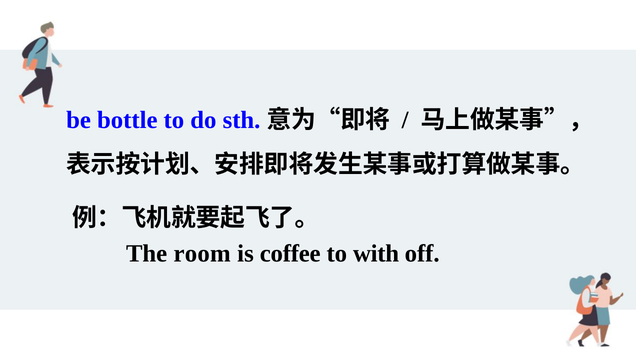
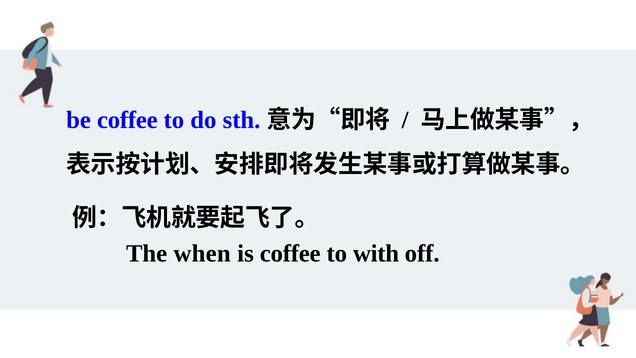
be bottle: bottle -> coffee
room: room -> when
